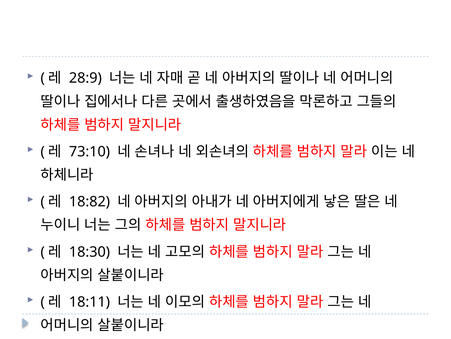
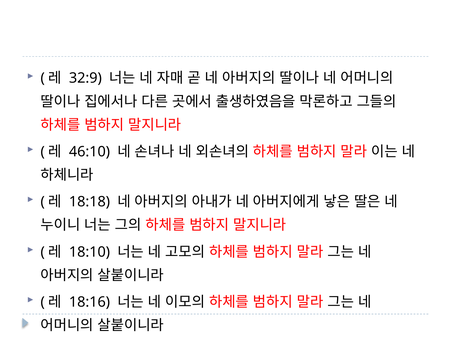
28:9: 28:9 -> 32:9
73:10: 73:10 -> 46:10
18:82: 18:82 -> 18:18
18:30: 18:30 -> 18:10
18:11: 18:11 -> 18:16
